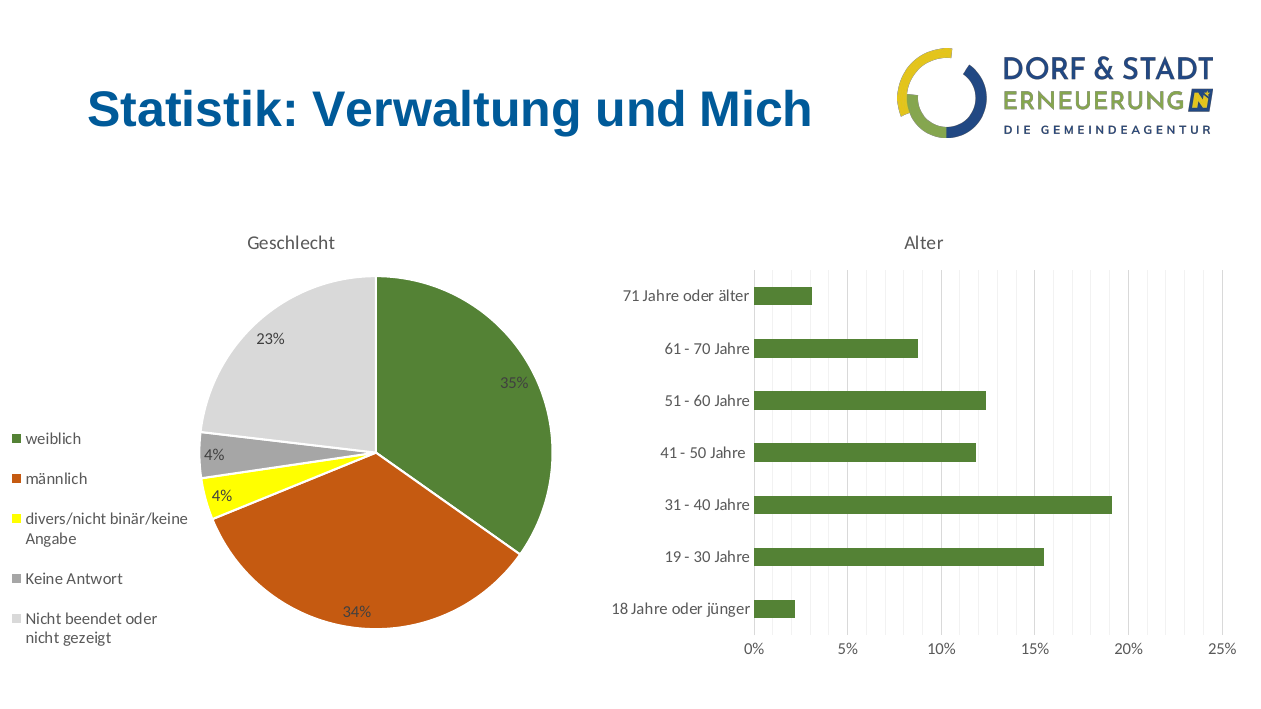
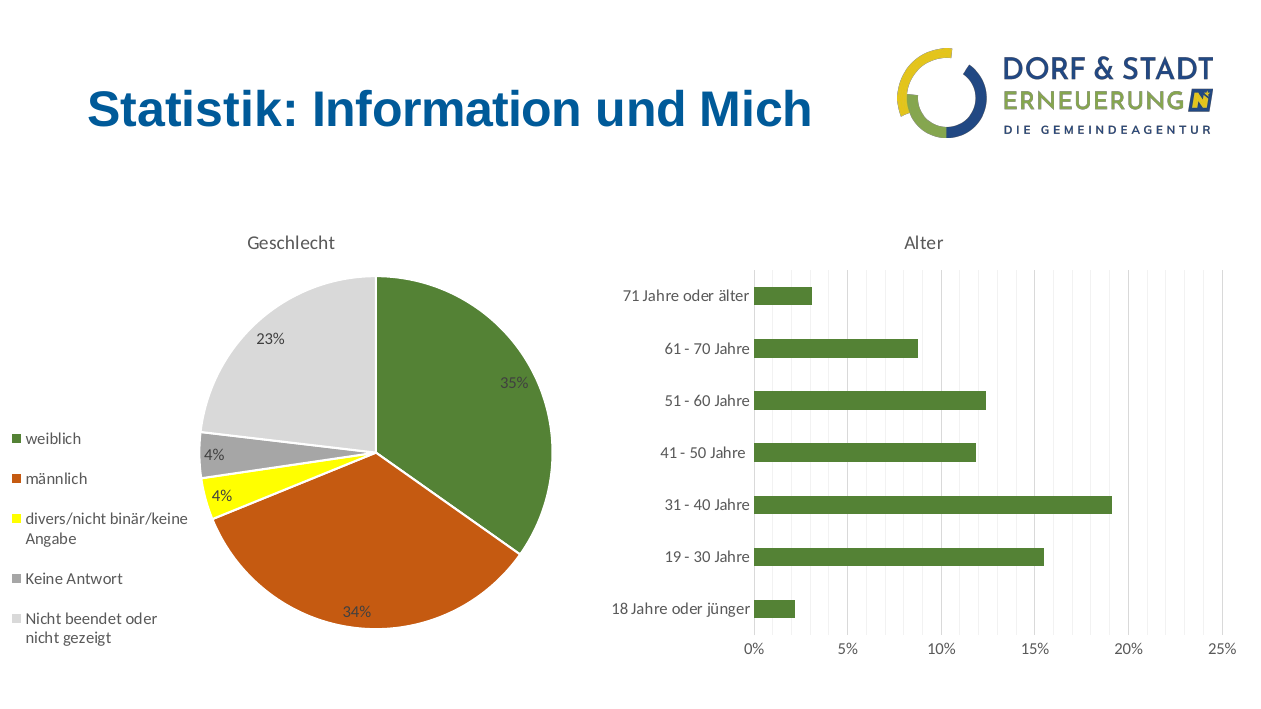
Verwaltung: Verwaltung -> Information
